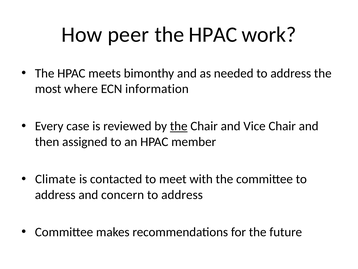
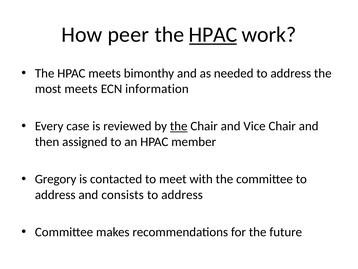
HPAC at (213, 35) underline: none -> present
most where: where -> meets
Climate: Climate -> Gregory
concern: concern -> consists
